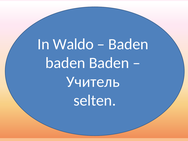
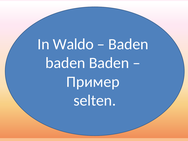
Учитель: Учитель -> Пример
